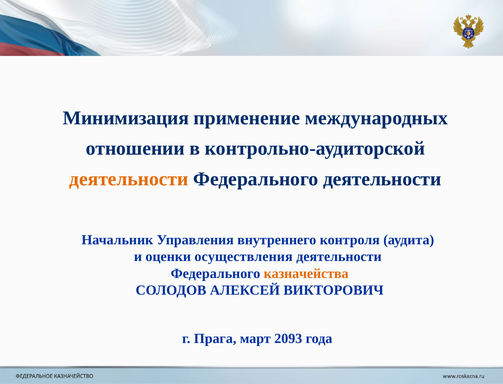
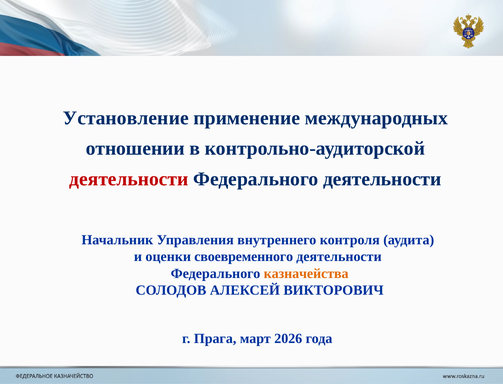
Минимизация: Минимизация -> Установление
деятельности at (129, 179) colour: orange -> red
осуществления: осуществления -> своевременного
2093: 2093 -> 2026
